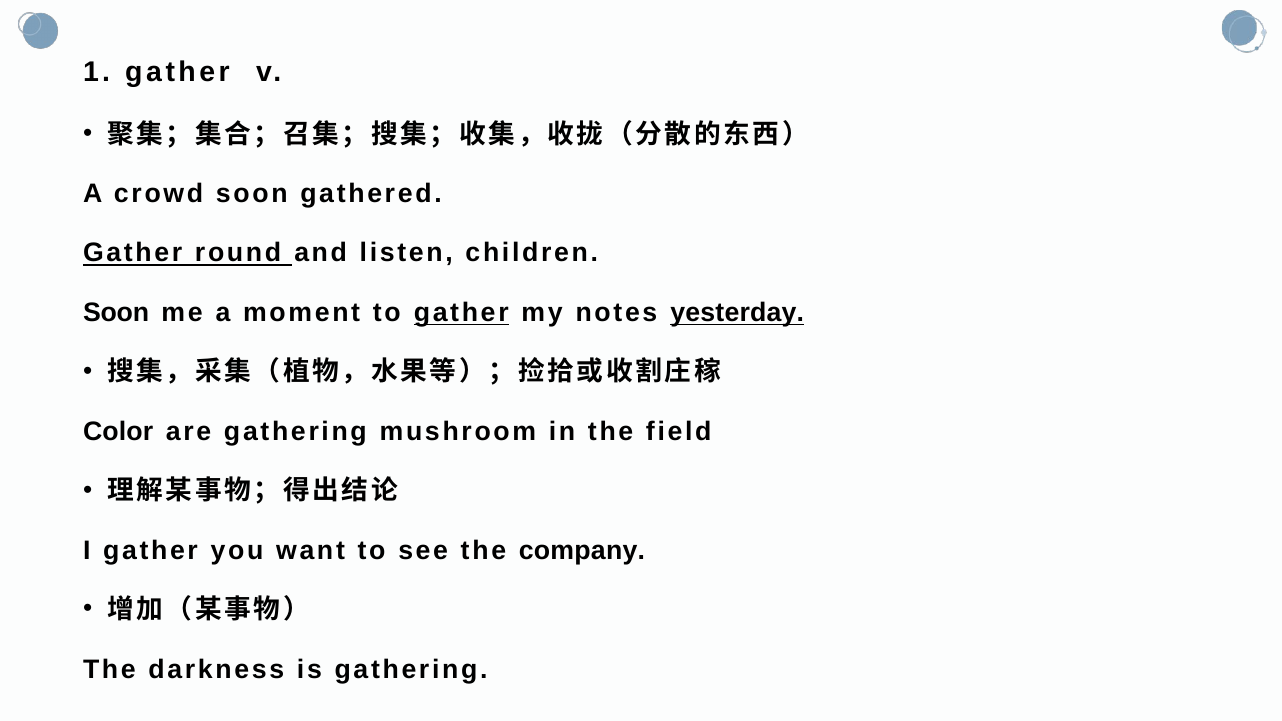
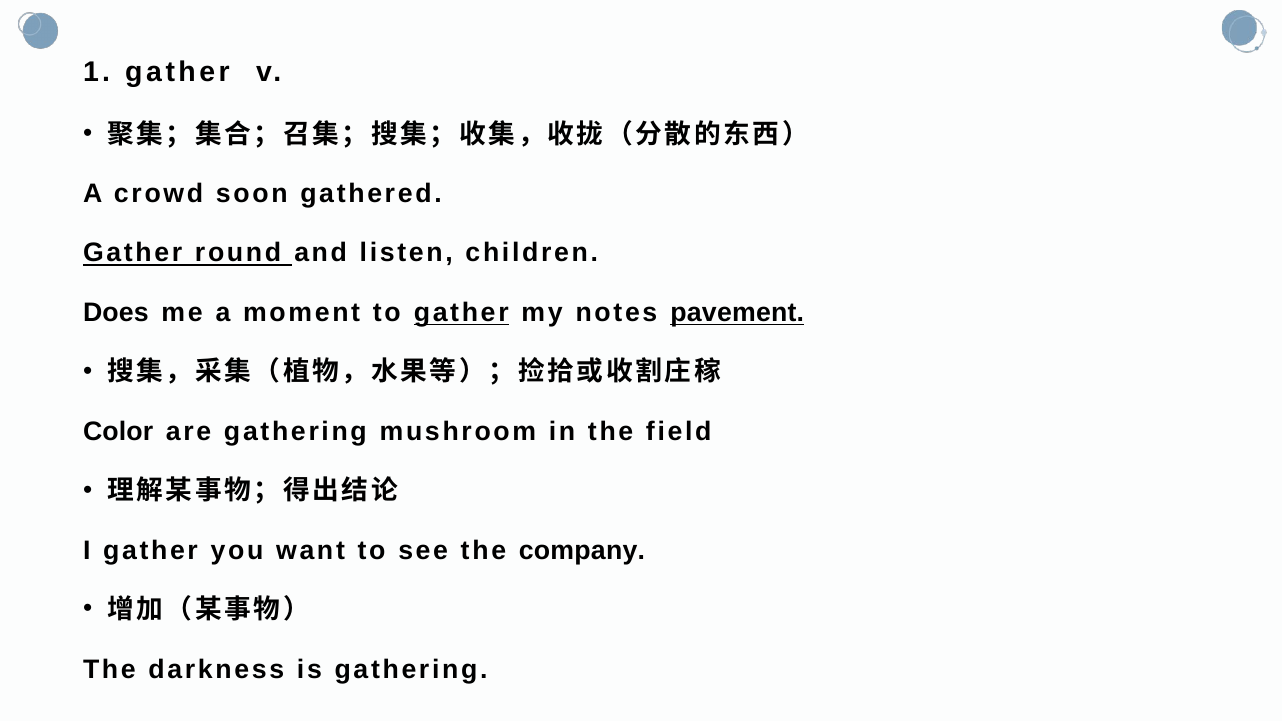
Soon at (116, 313): Soon -> Does
yesterday: yesterday -> pavement
